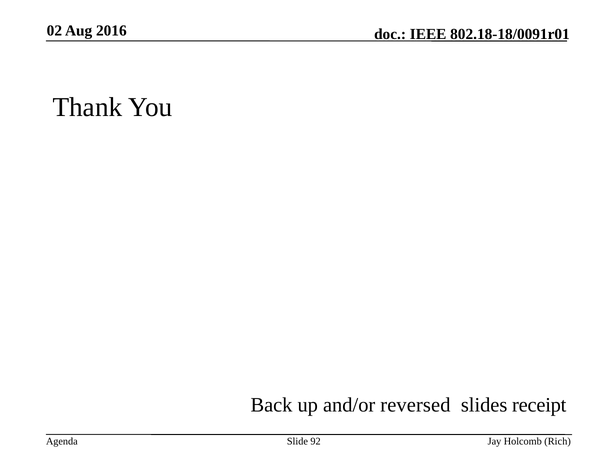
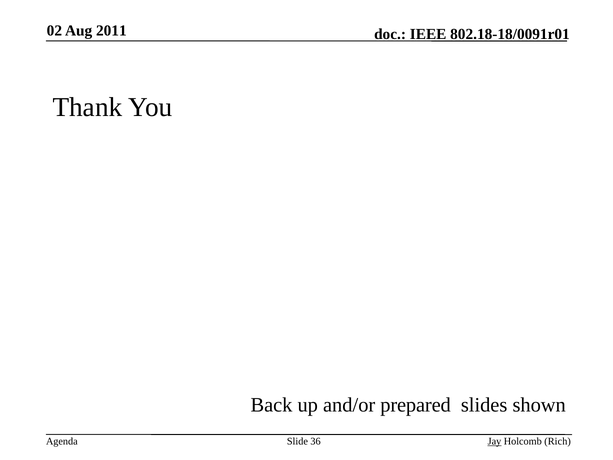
2016: 2016 -> 2011
reversed: reversed -> prepared
receipt: receipt -> shown
92: 92 -> 36
Jay underline: none -> present
